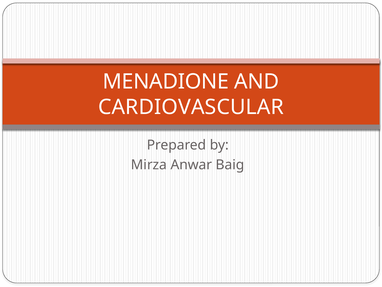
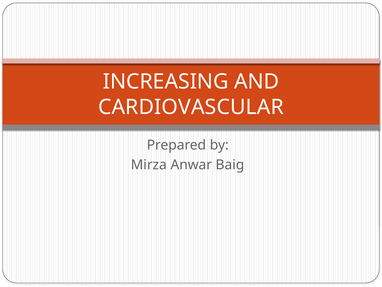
MENADIONE: MENADIONE -> INCREASING
